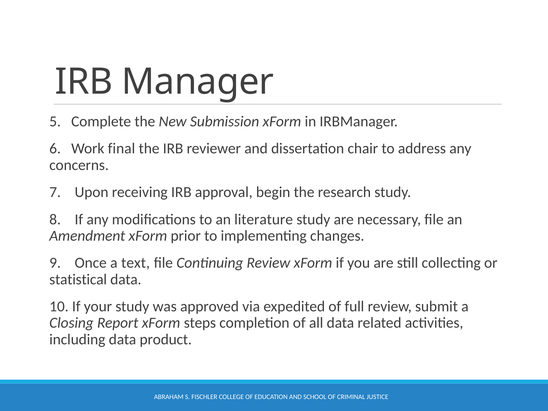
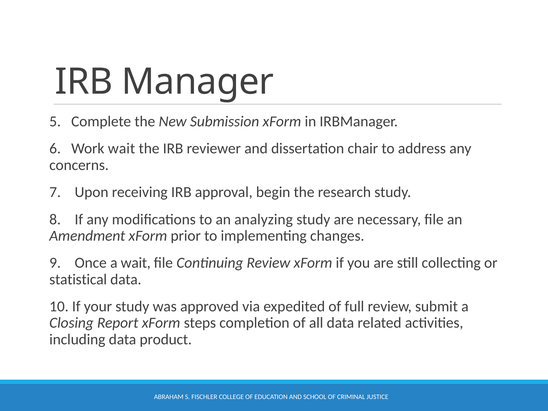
Work final: final -> wait
literature: literature -> analyzing
a text: text -> wait
